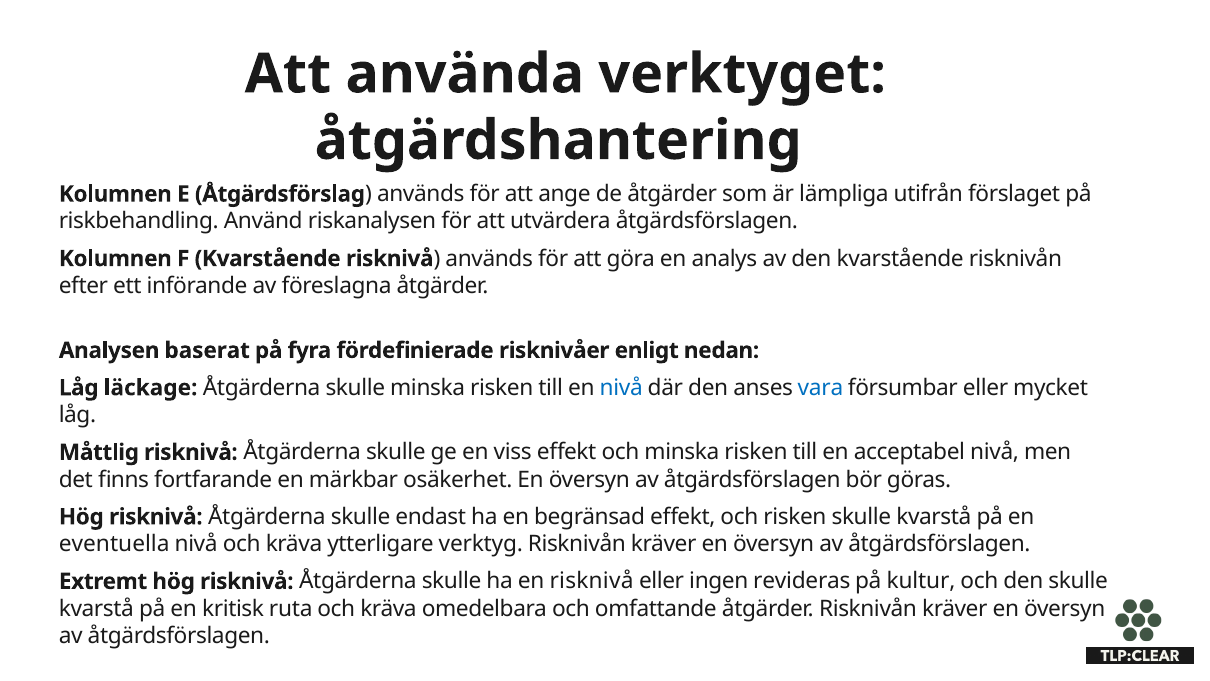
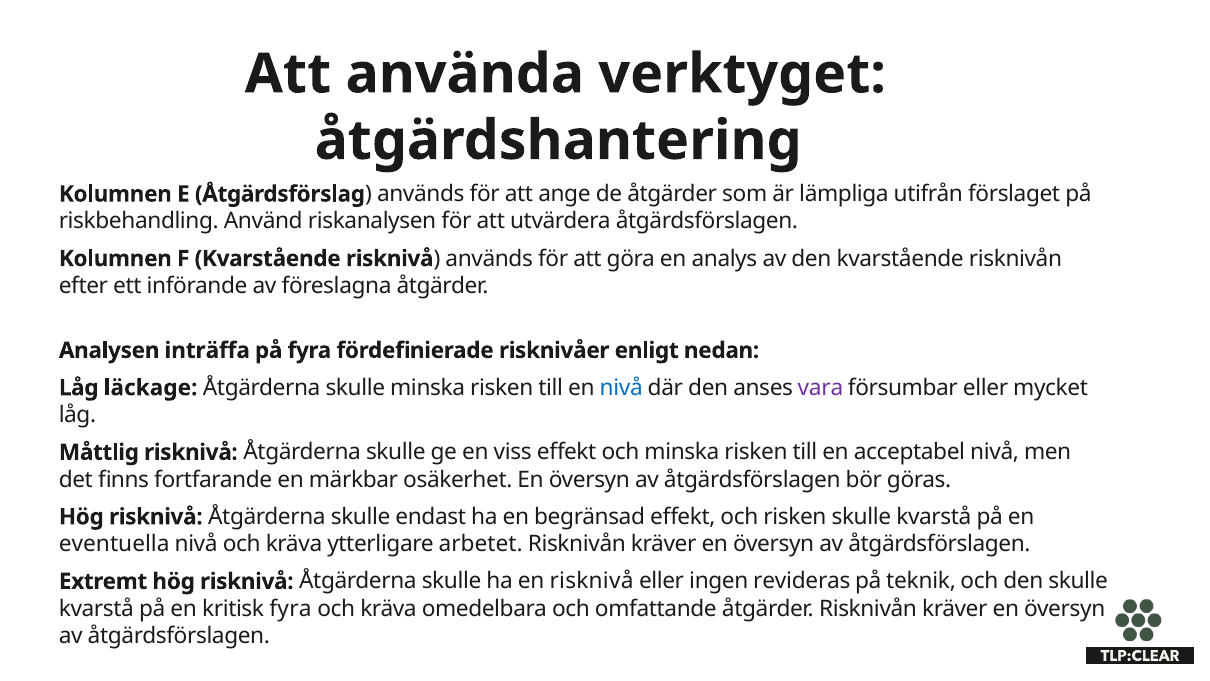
baserat: baserat -> inträffa
vara colour: blue -> purple
verktyg: verktyg -> arbetet
kultur: kultur -> teknik
kritisk ruta: ruta -> fyra
